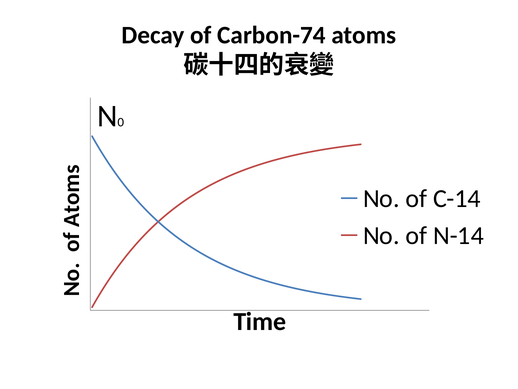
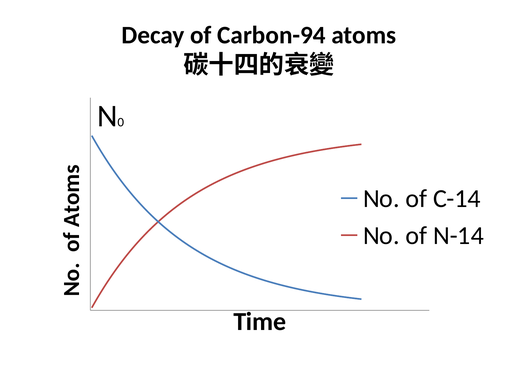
Carbon-74: Carbon-74 -> Carbon-94
